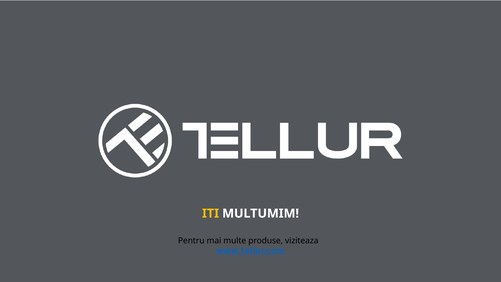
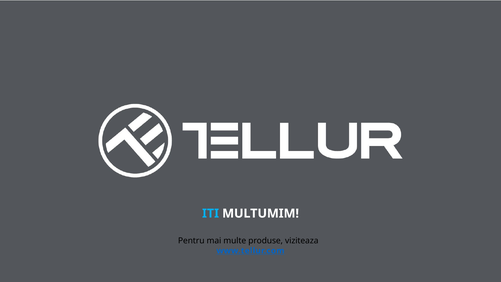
ITI colour: yellow -> light blue
